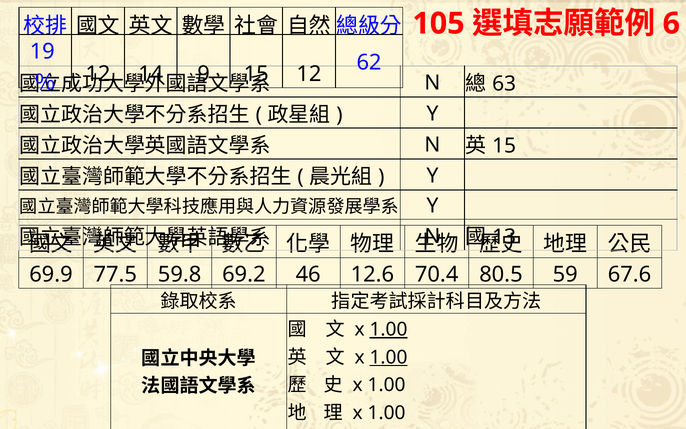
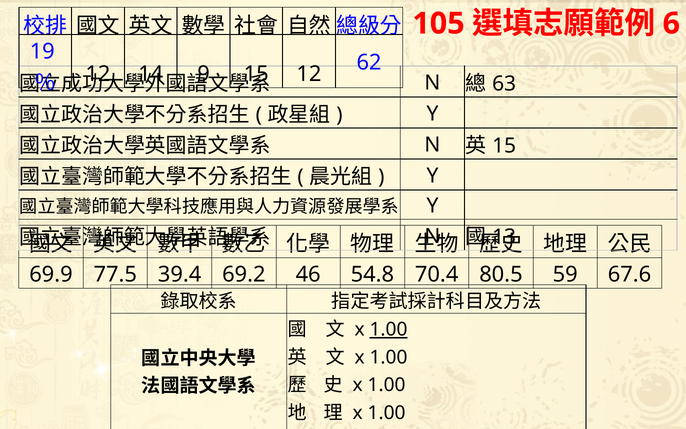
59.8: 59.8 -> 39.4
12.6: 12.6 -> 54.8
1.00 at (388, 357) underline: present -> none
